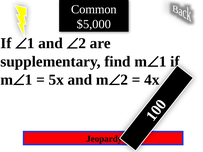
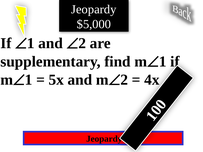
Common at (94, 9): Common -> Jeopardy
